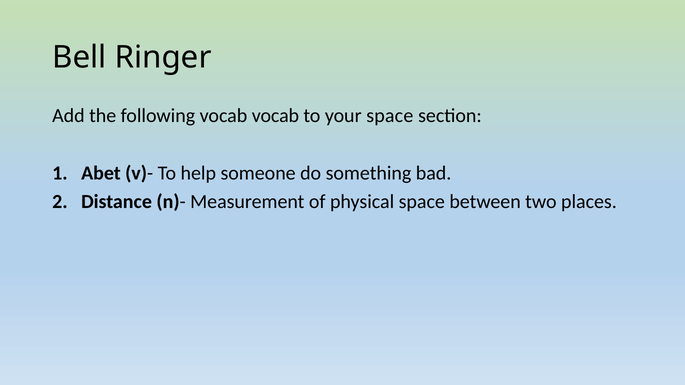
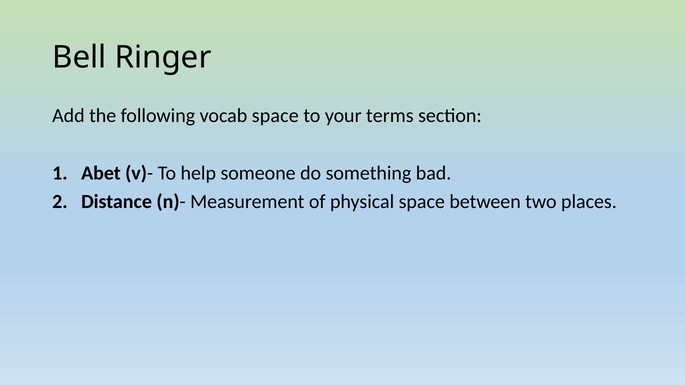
vocab vocab: vocab -> space
your space: space -> terms
